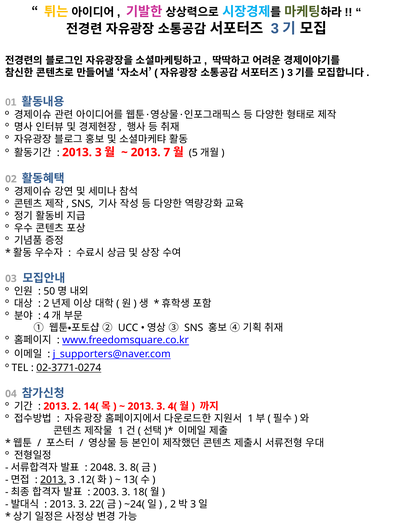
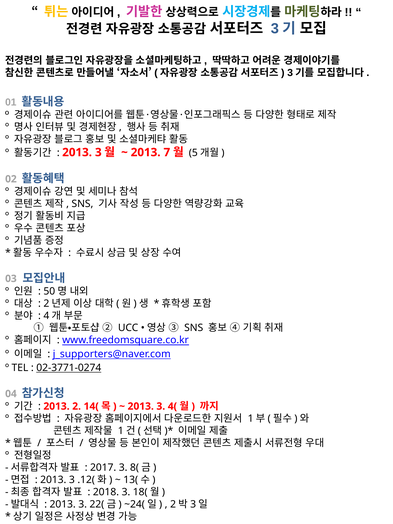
2048: 2048 -> 2017
2013 at (53, 480) underline: present -> none
2003: 2003 -> 2018
